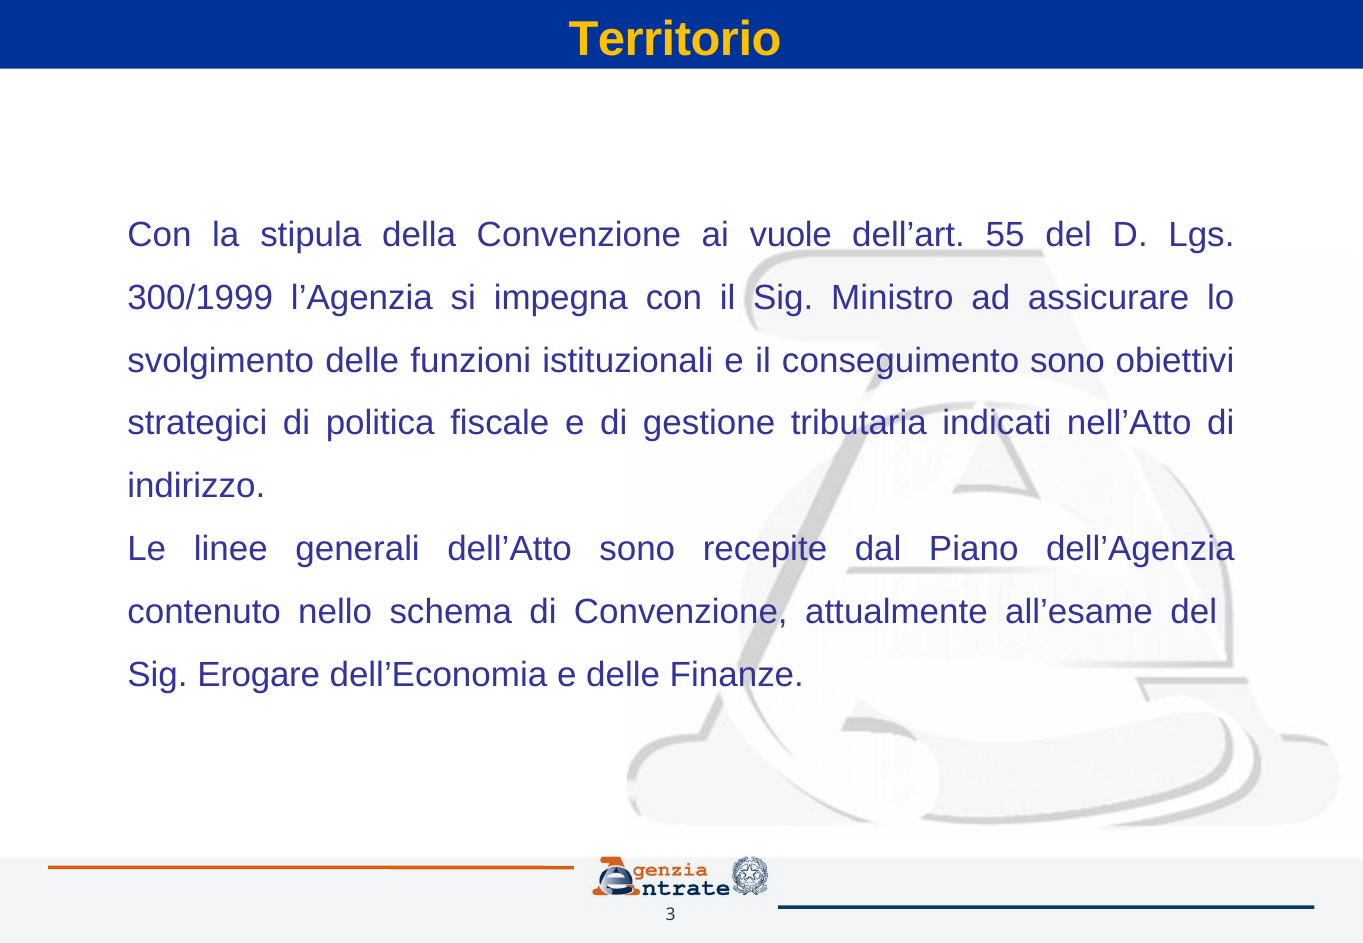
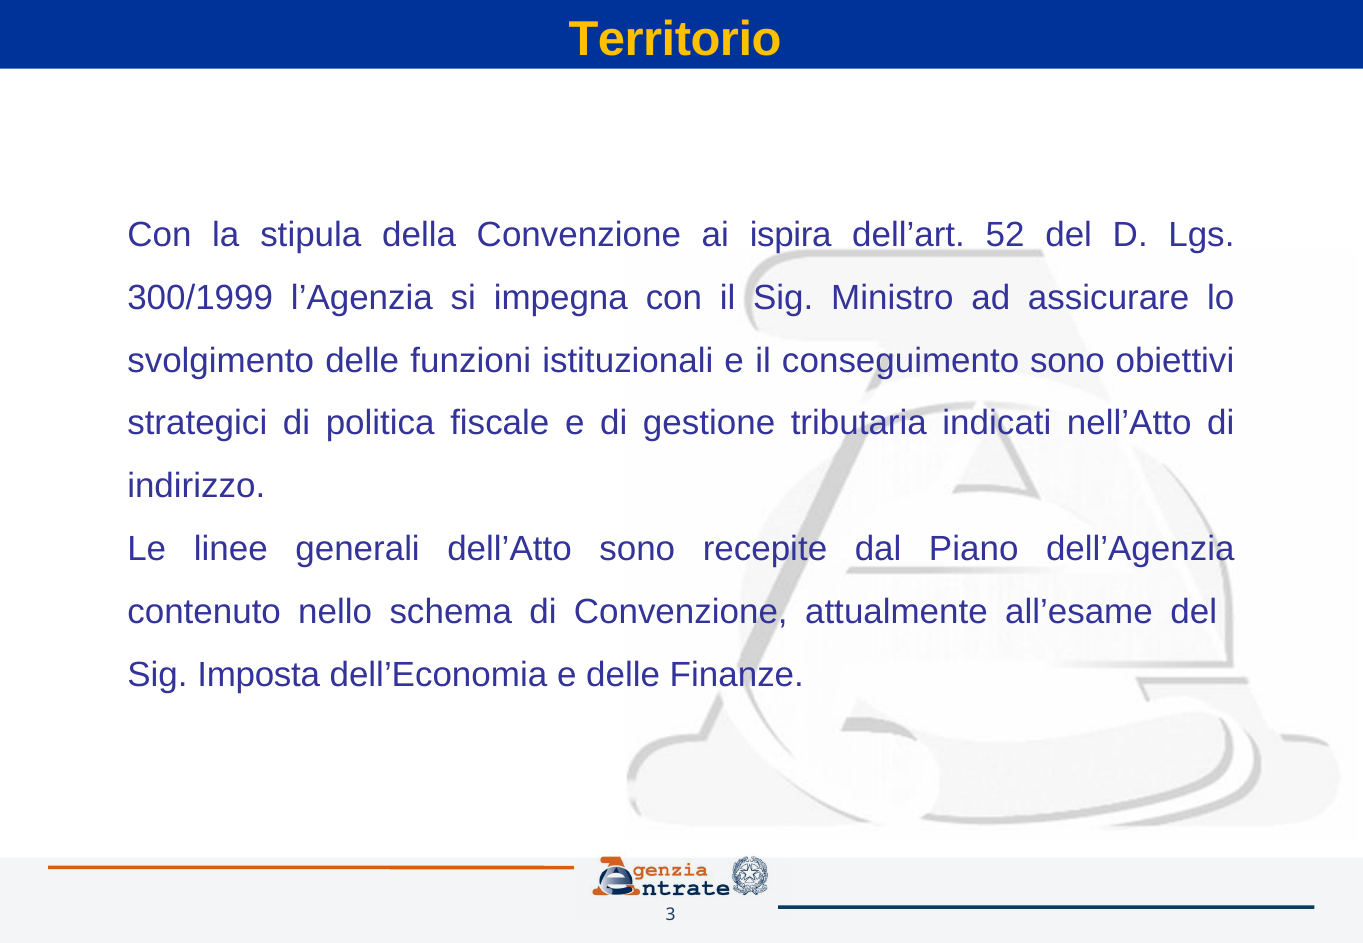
vuole: vuole -> ispira
55: 55 -> 52
Erogare: Erogare -> Imposta
